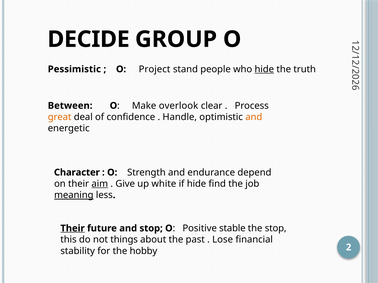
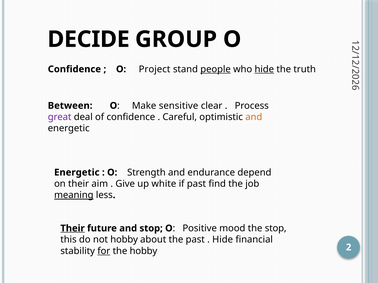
Pessimistic at (74, 69): Pessimistic -> Confidence
people underline: none -> present
overlook: overlook -> sensitive
great colour: orange -> purple
Handle: Handle -> Careful
Character at (77, 173): Character -> Energetic
aim underline: present -> none
if hide: hide -> past
stable: stable -> mood
not things: things -> hobby
Lose at (223, 240): Lose -> Hide
for underline: none -> present
